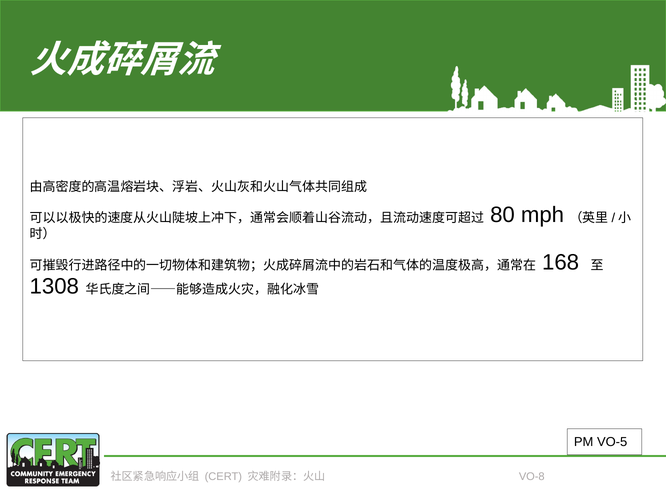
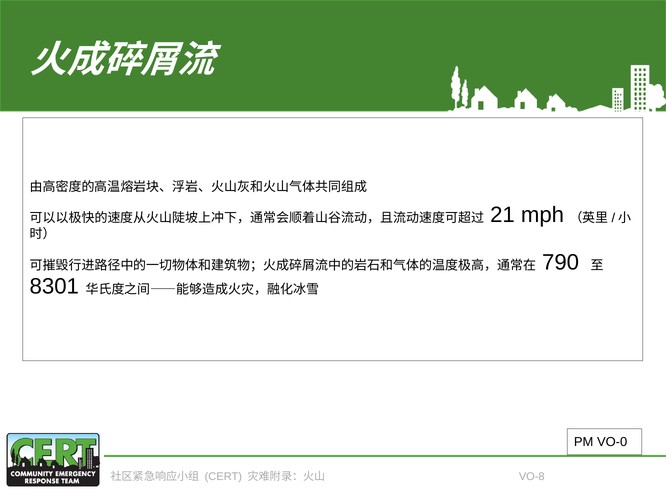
80: 80 -> 21
168: 168 -> 790
1308: 1308 -> 8301
VO-5: VO-5 -> VO-0
